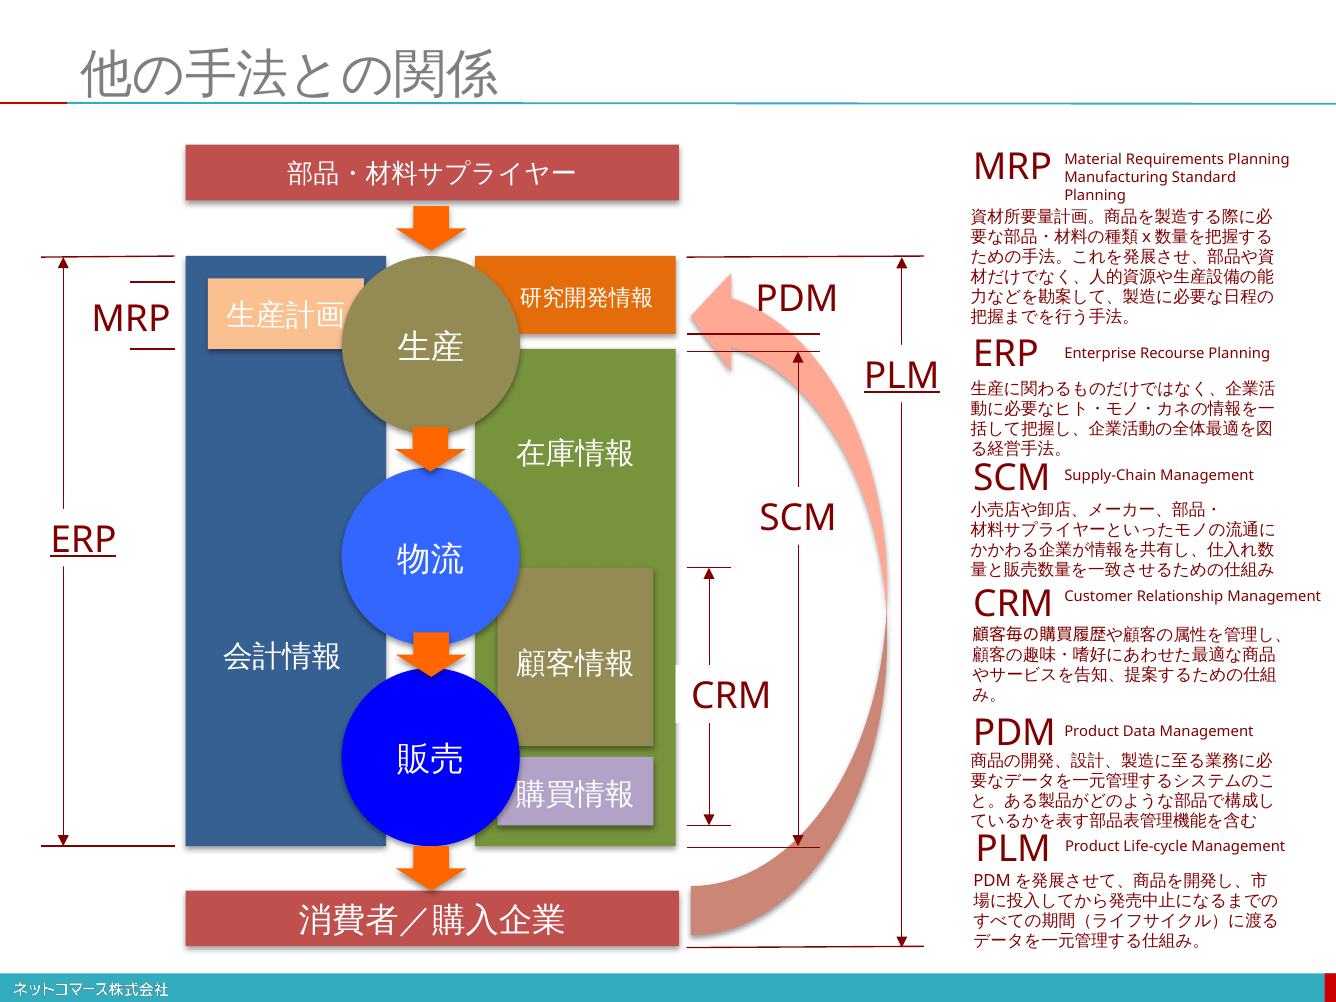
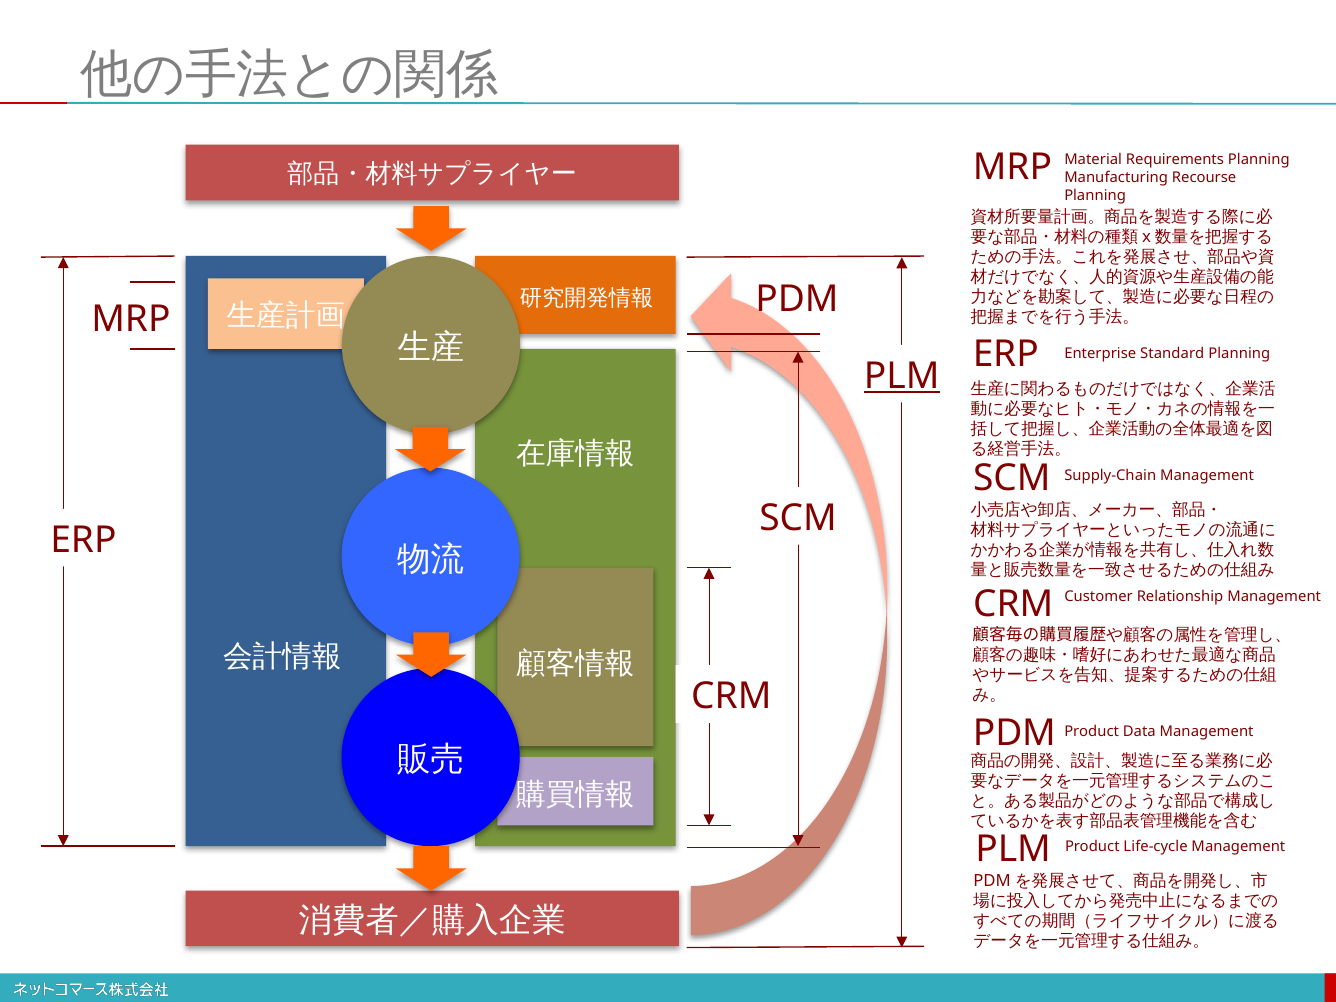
Standard: Standard -> Recourse
Recourse: Recourse -> Standard
ERP at (83, 540) underline: present -> none
